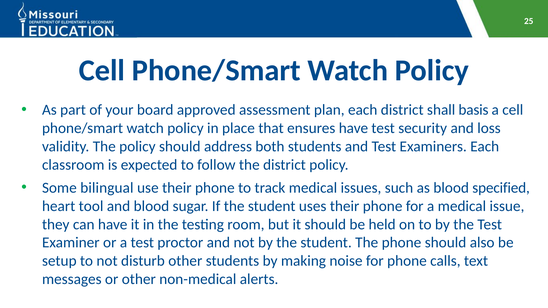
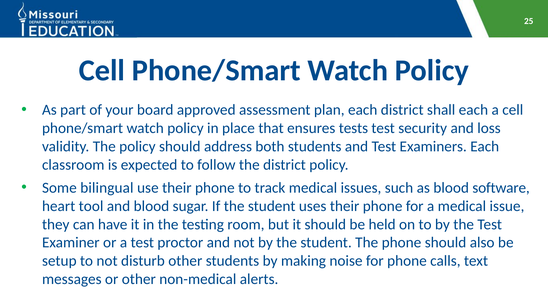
shall basis: basis -> each
ensures have: have -> tests
specified: specified -> software
